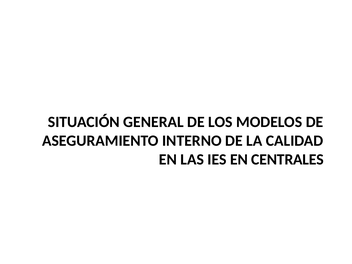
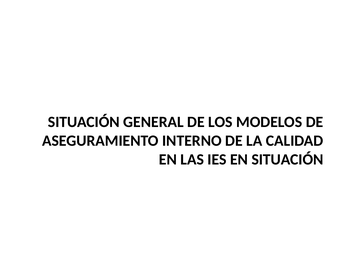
EN CENTRALES: CENTRALES -> SITUACIÓN
